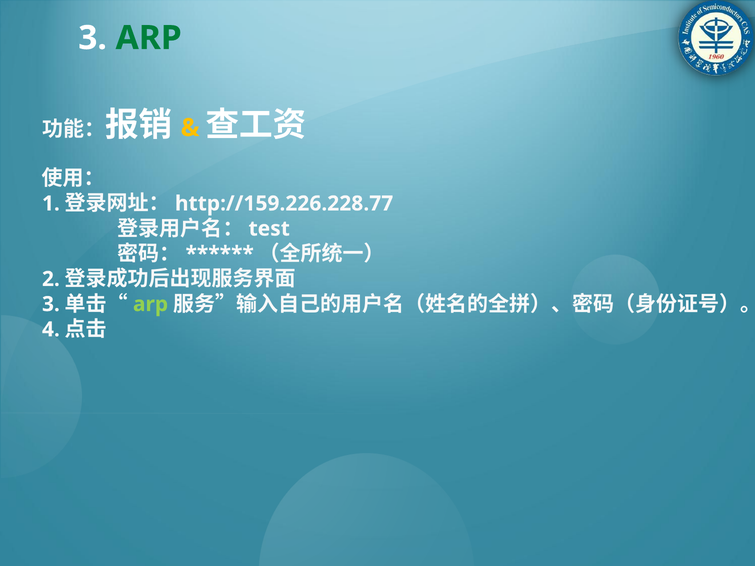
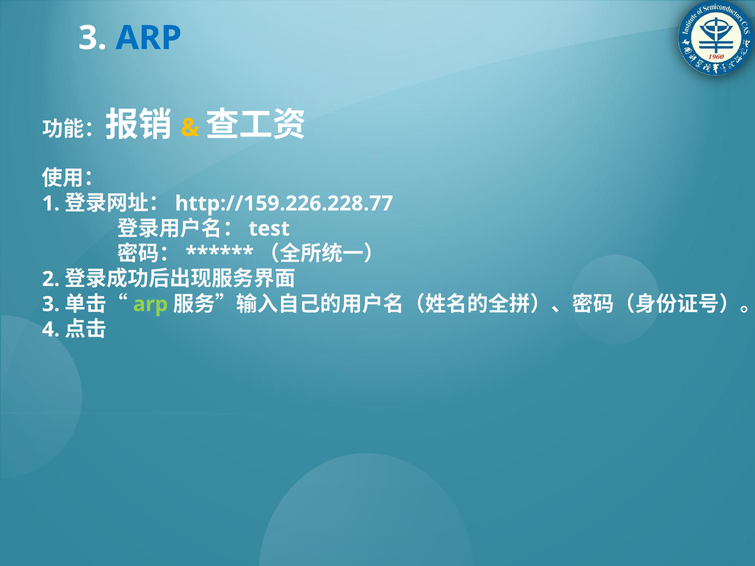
ARP at (149, 38) colour: green -> blue
